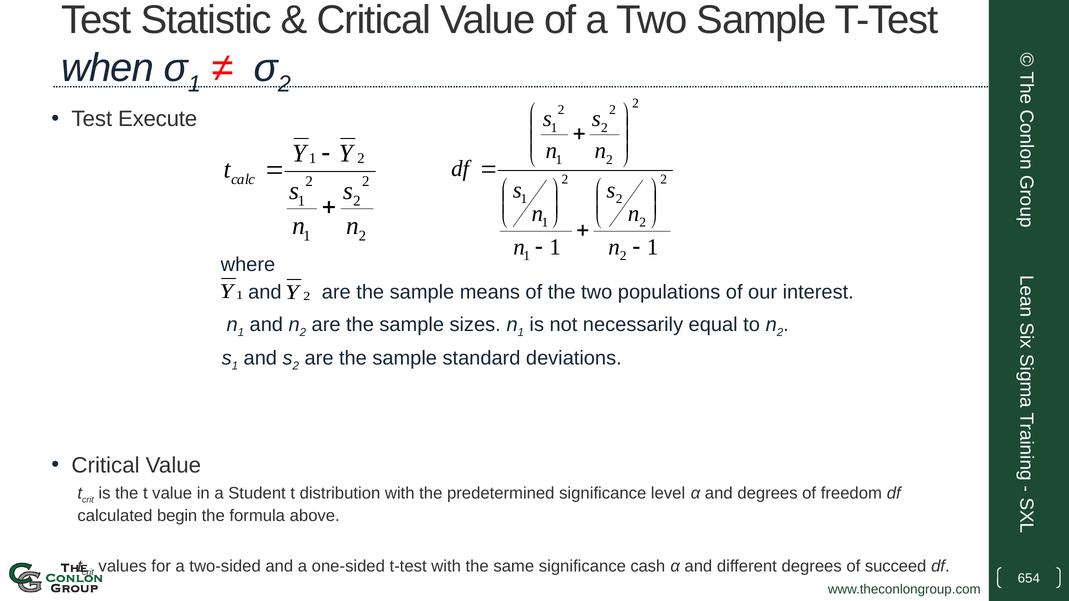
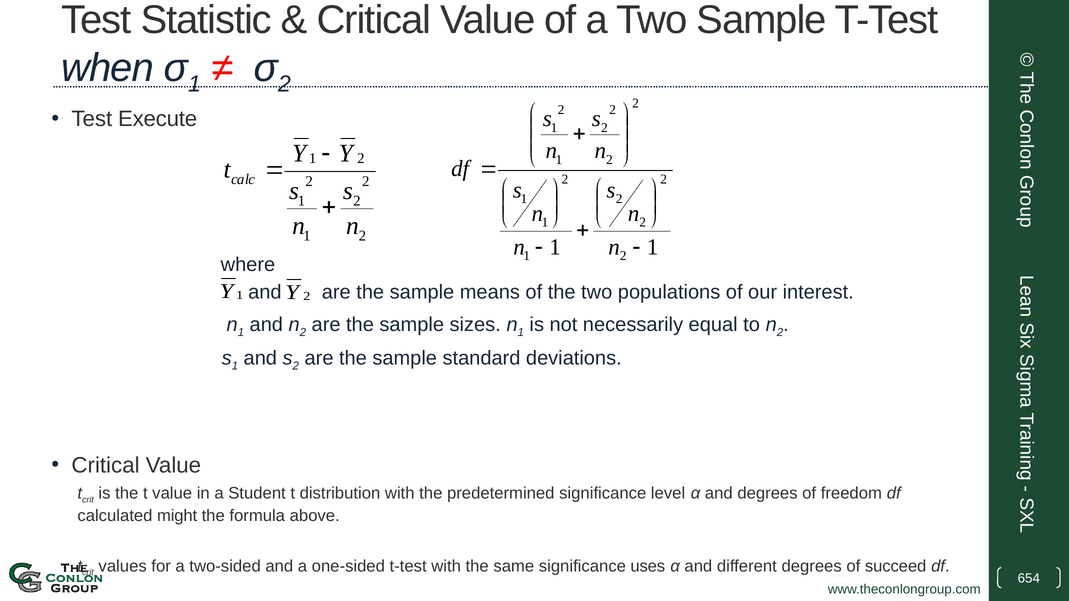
begin: begin -> might
cash: cash -> uses
